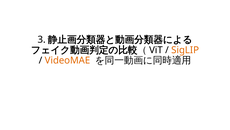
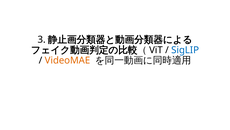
SigLIP colour: orange -> blue
